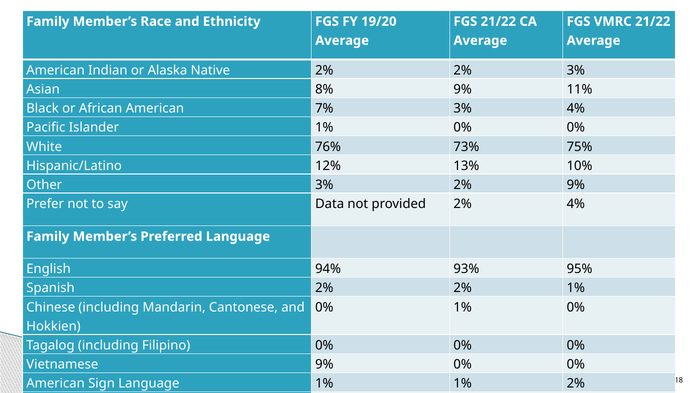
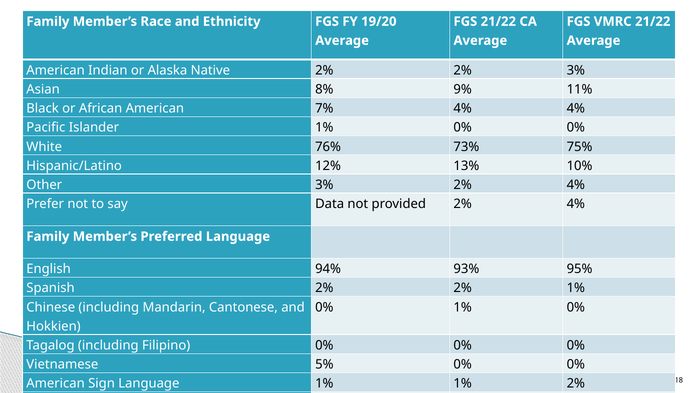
7% 3%: 3% -> 4%
3% 2% 9%: 9% -> 4%
Vietnamese 9%: 9% -> 5%
